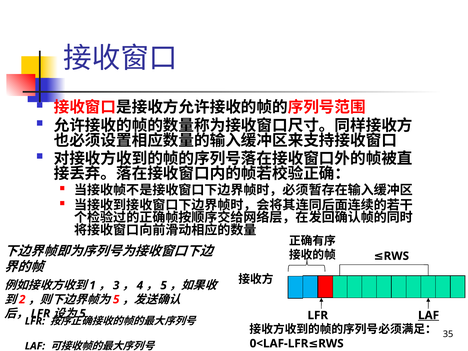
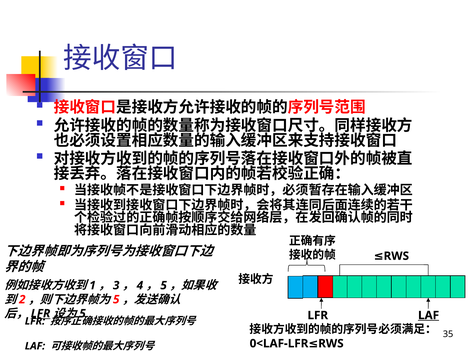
LFR at (41, 314) underline: none -> present
